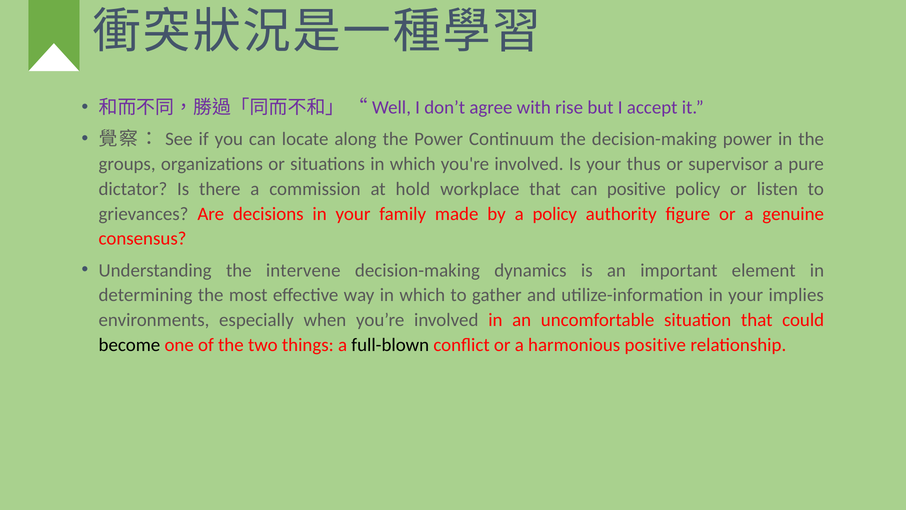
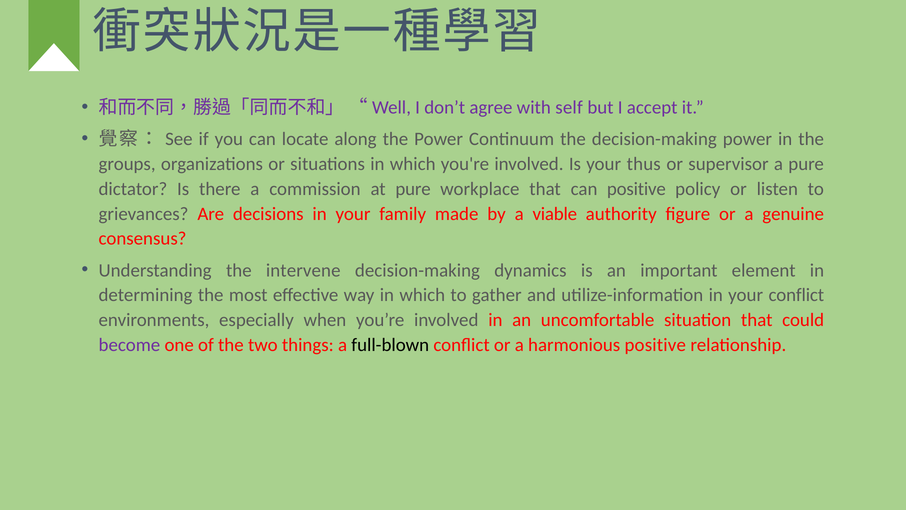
rise: rise -> self
at hold: hold -> pure
a policy: policy -> viable
your implies: implies -> conflict
become colour: black -> purple
